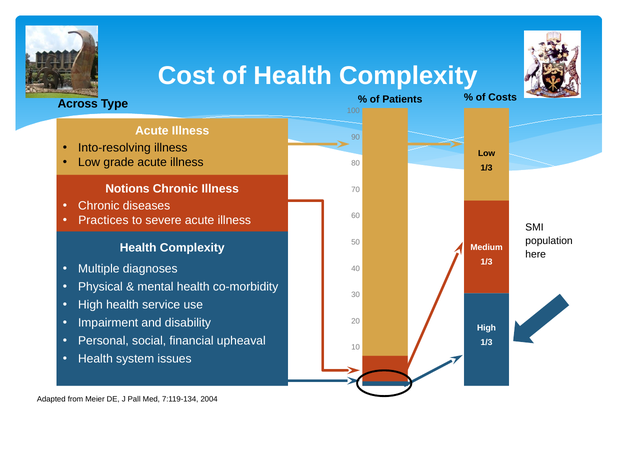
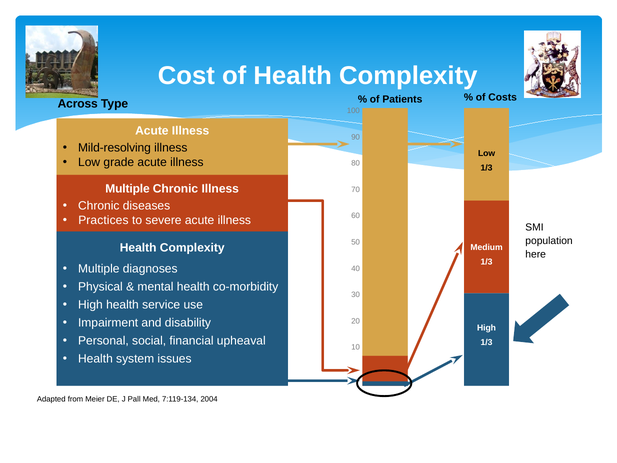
Into-resolving: Into-resolving -> Mild-resolving
Notions at (127, 189): Notions -> Multiple
